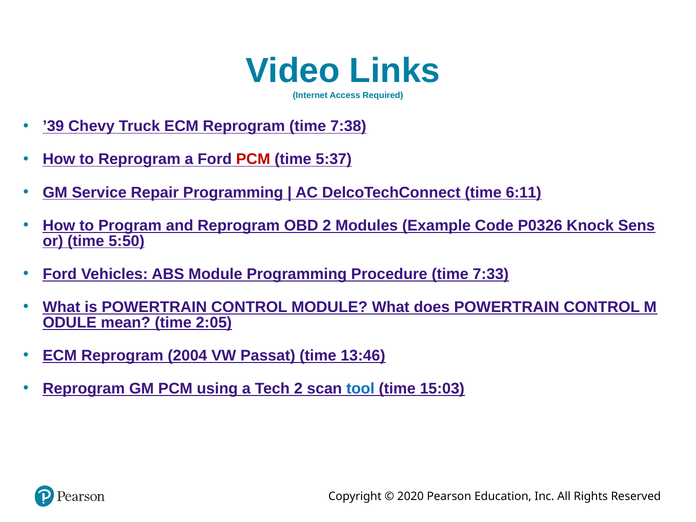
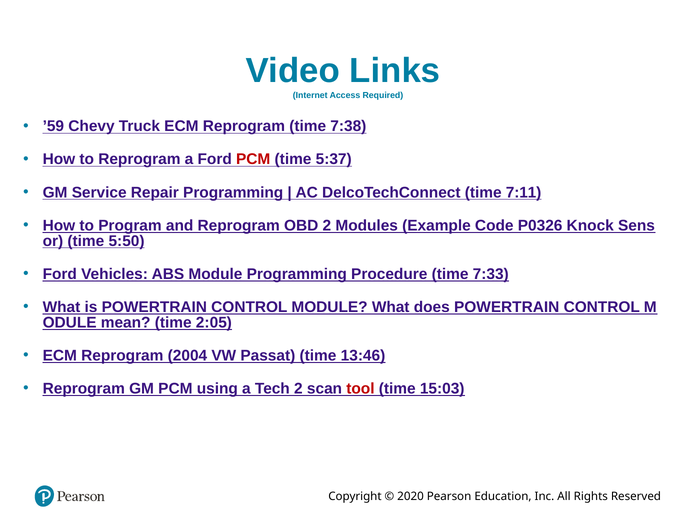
’39: ’39 -> ’59
6:11: 6:11 -> 7:11
tool colour: blue -> red
